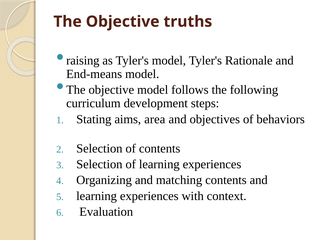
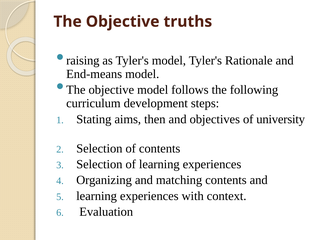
area: area -> then
behaviors: behaviors -> university
